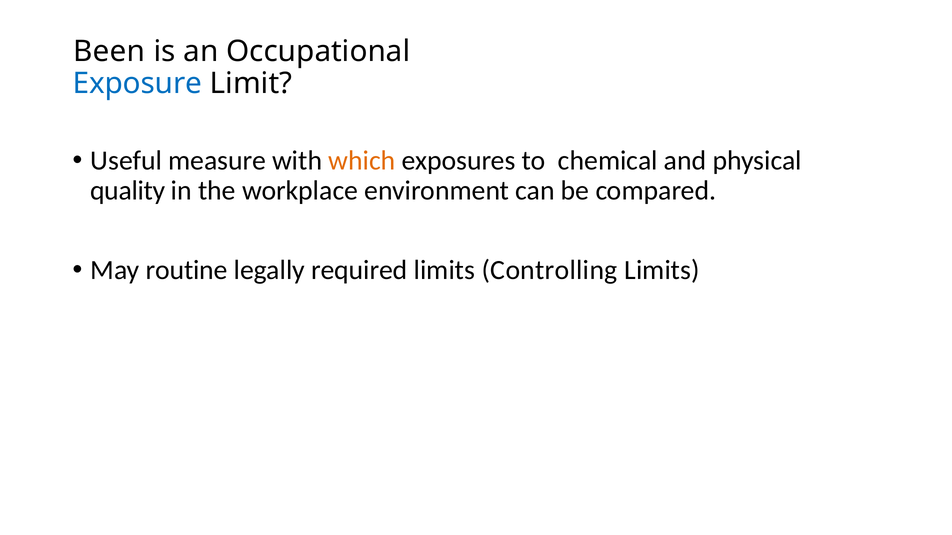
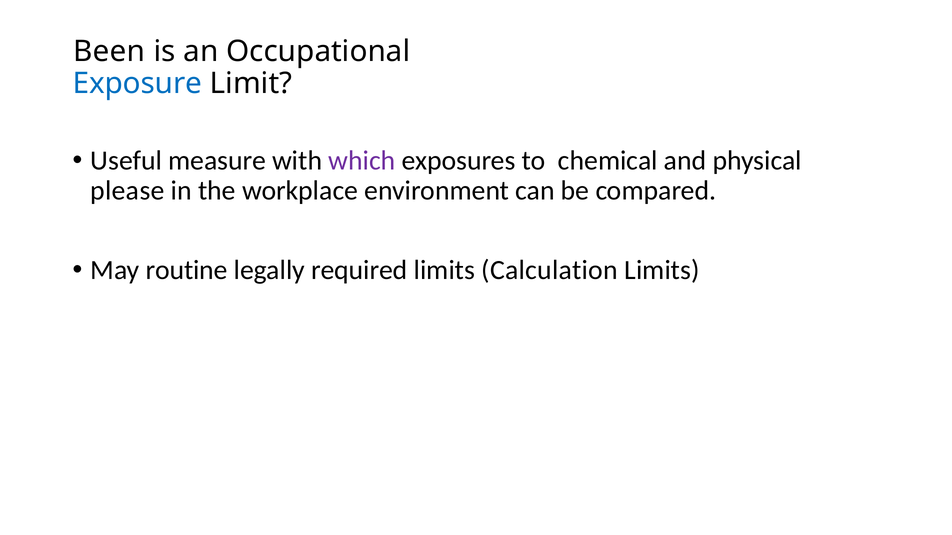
which colour: orange -> purple
quality: quality -> please
Controlling: Controlling -> Calculation
